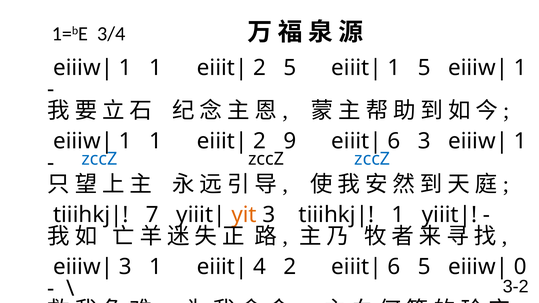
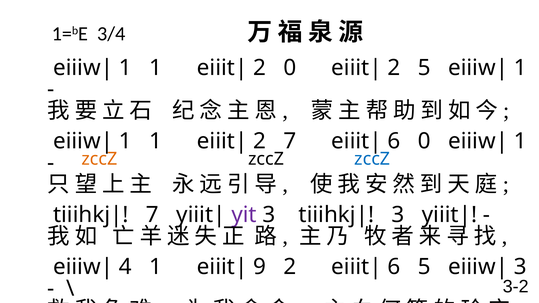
2 5: 5 -> 0
1 at (394, 68): 1 -> 2
2 9: 9 -> 7
6 3: 3 -> 0
zccZ at (99, 159) colour: blue -> orange
yit colour: orange -> purple
1 at (398, 215): 1 -> 3
3 at (125, 267): 3 -> 4
4: 4 -> 9
0 at (520, 267): 0 -> 3
